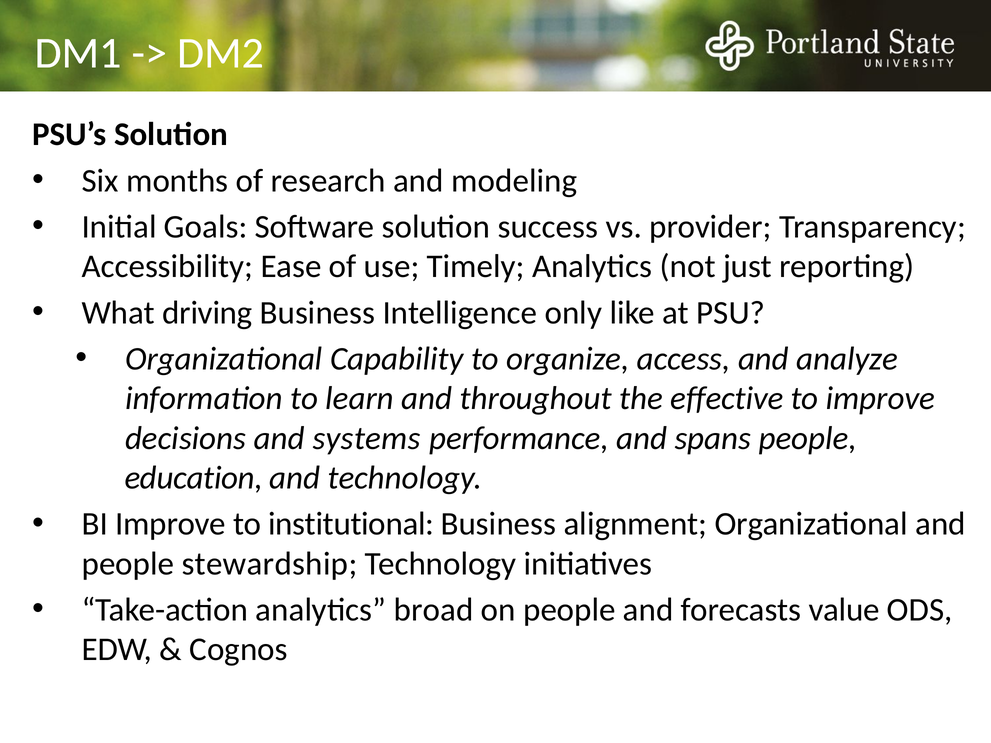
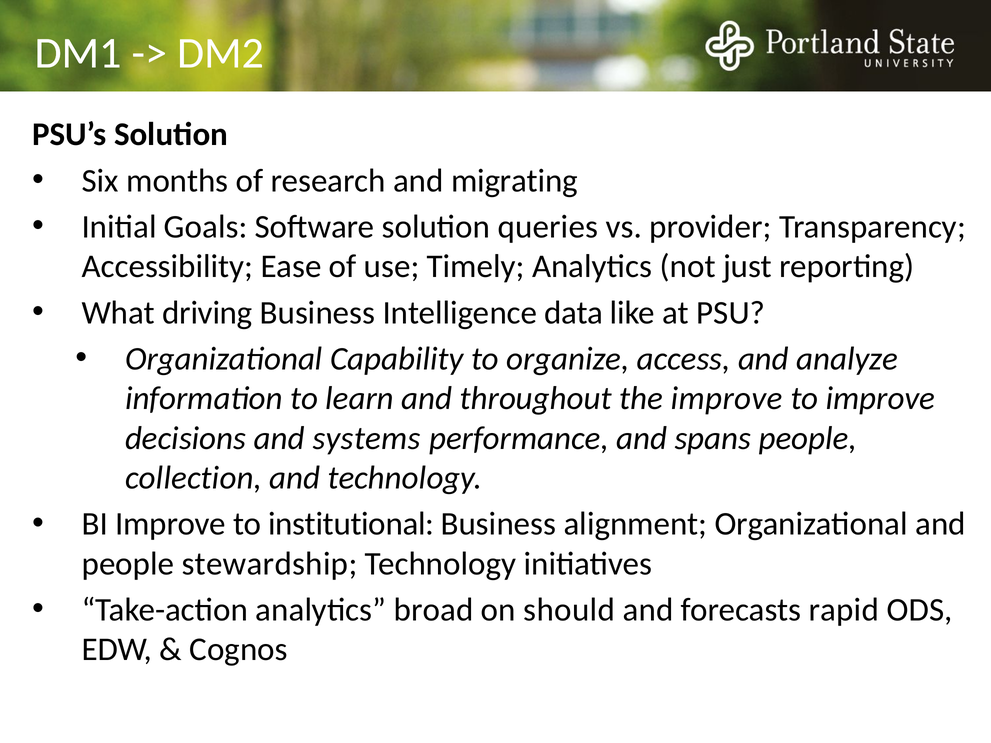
modeling: modeling -> migrating
success: success -> queries
only: only -> data
the effective: effective -> improve
education: education -> collection
on people: people -> should
value: value -> rapid
